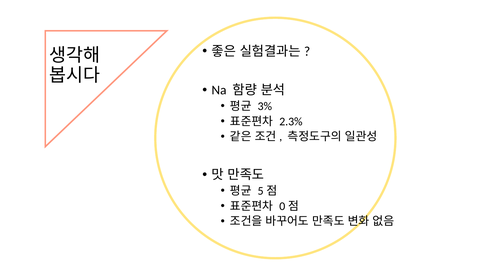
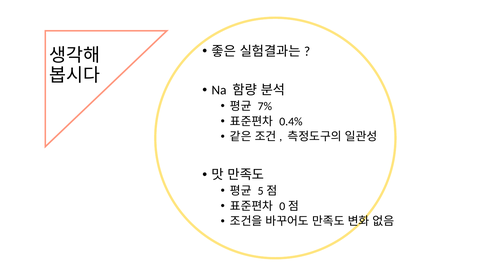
3%: 3% -> 7%
2.3%: 2.3% -> 0.4%
